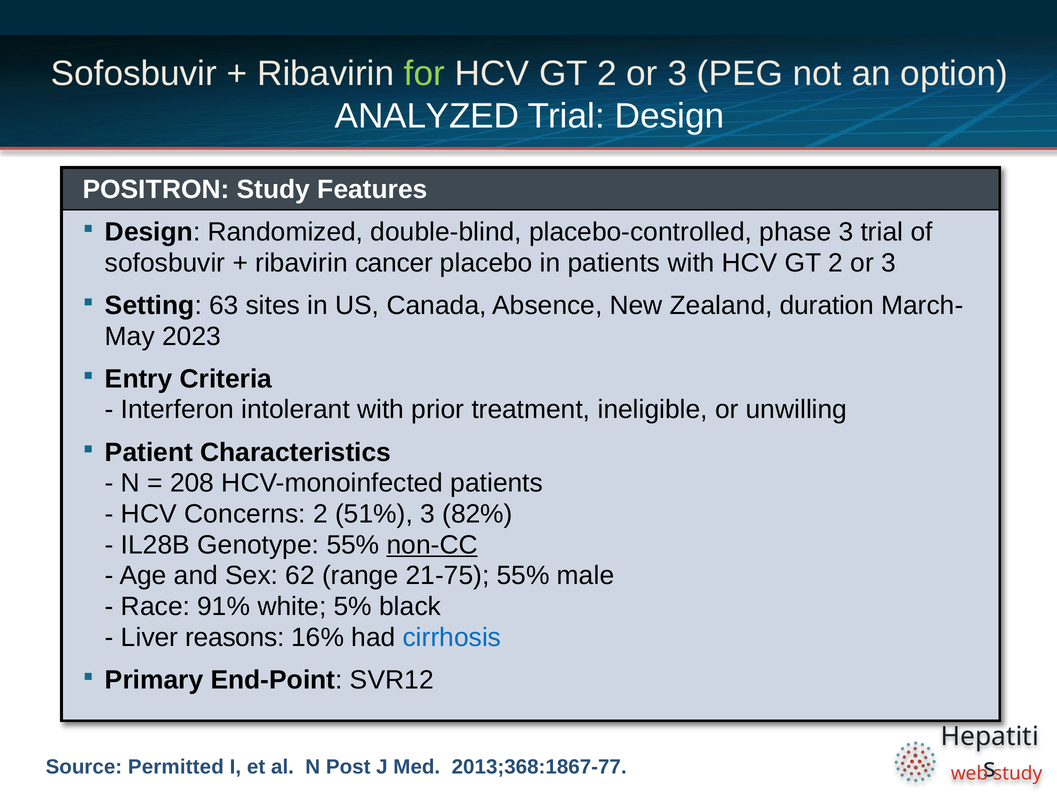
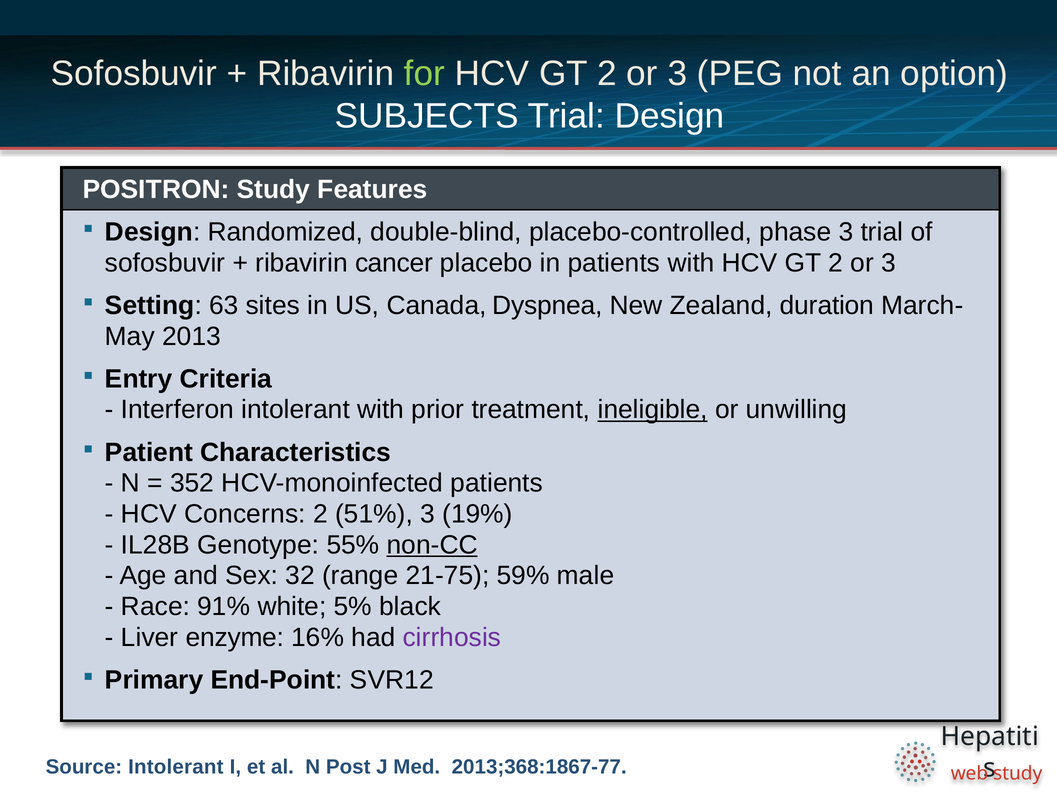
ANALYZED: ANALYZED -> SUBJECTS
Absence: Absence -> Dyspnea
2023: 2023 -> 2013
ineligible underline: none -> present
208: 208 -> 352
82%: 82% -> 19%
62: 62 -> 32
21-75 55%: 55% -> 59%
reasons: reasons -> enzyme
cirrhosis colour: blue -> purple
Source Permitted: Permitted -> Intolerant
